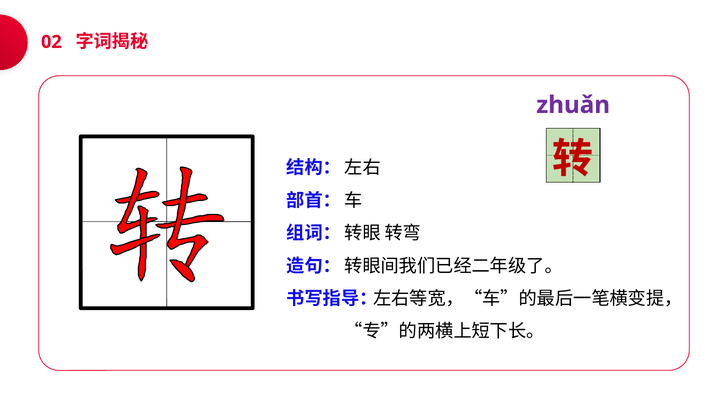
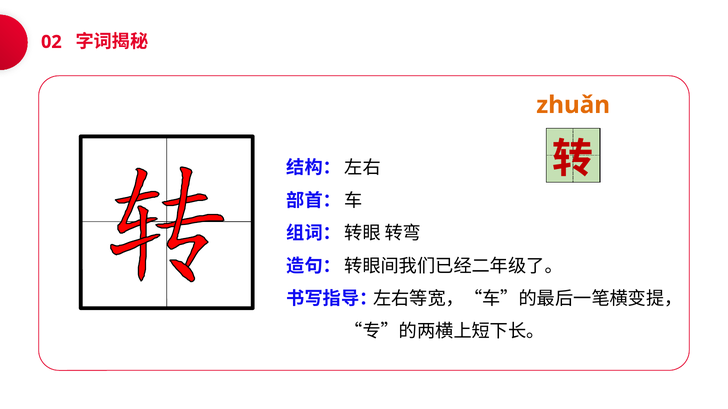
zhuǎn colour: purple -> orange
